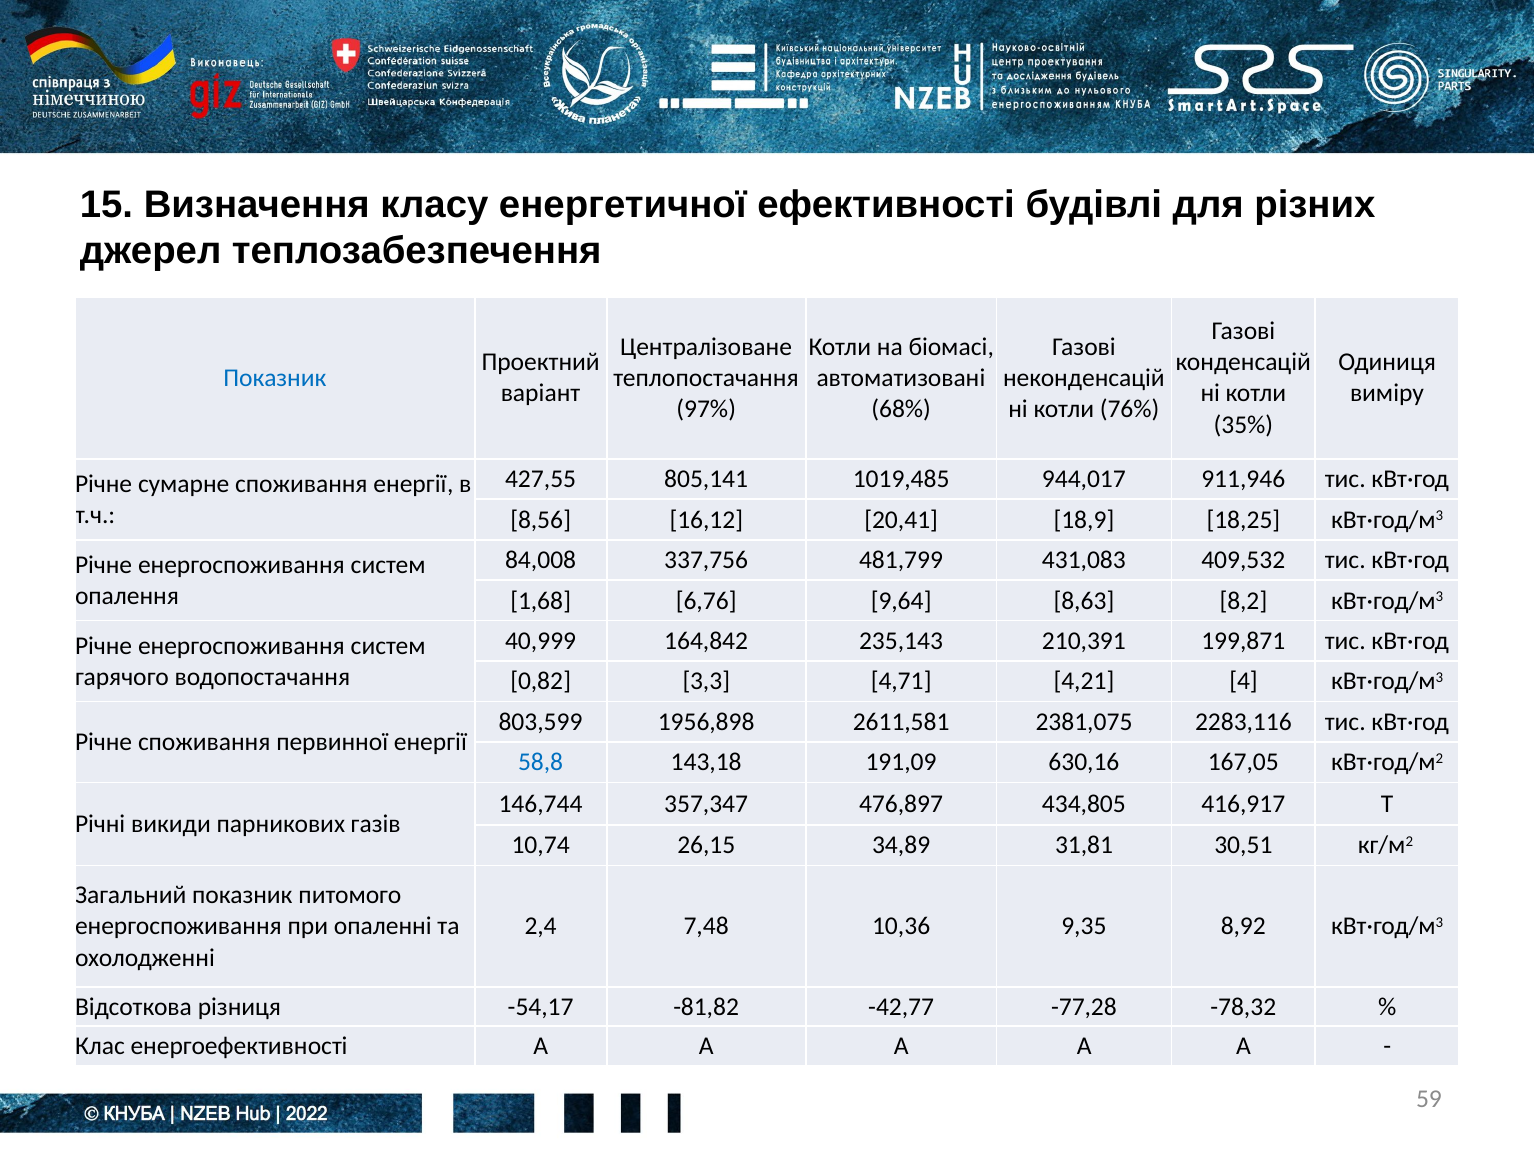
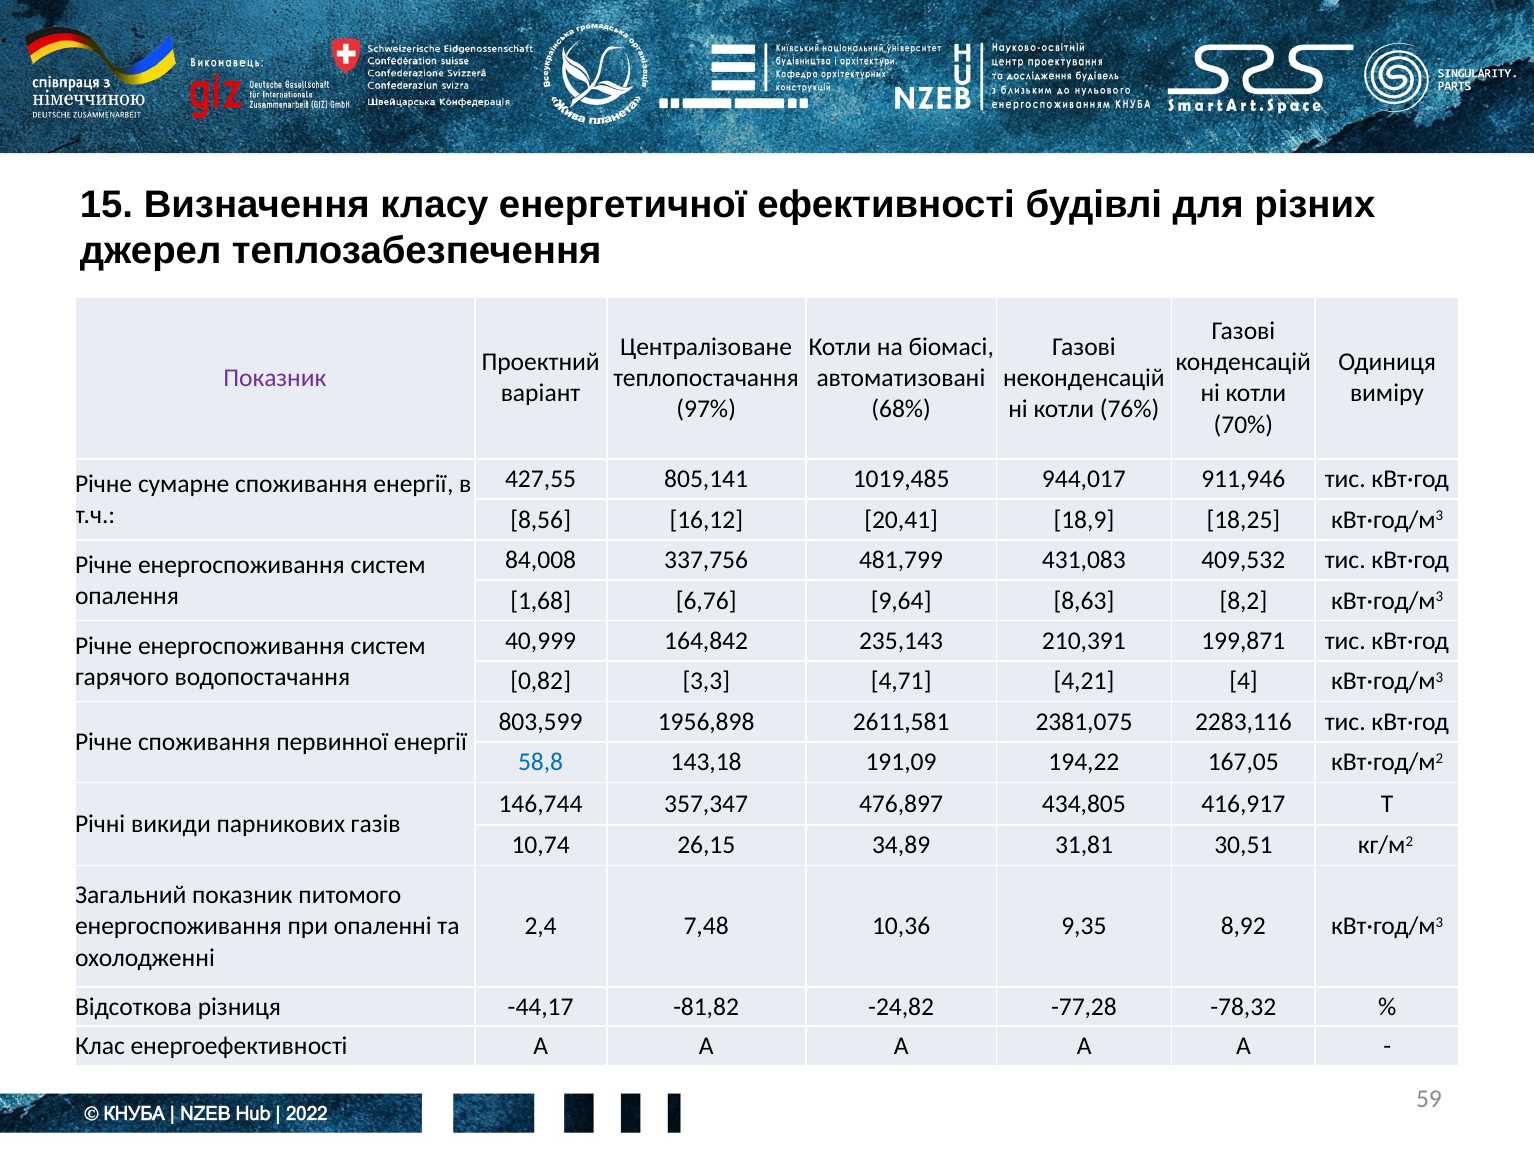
Показник at (275, 378) colour: blue -> purple
35%: 35% -> 70%
630,16: 630,16 -> 194,22
-54,17: -54,17 -> -44,17
-42,77: -42,77 -> -24,82
